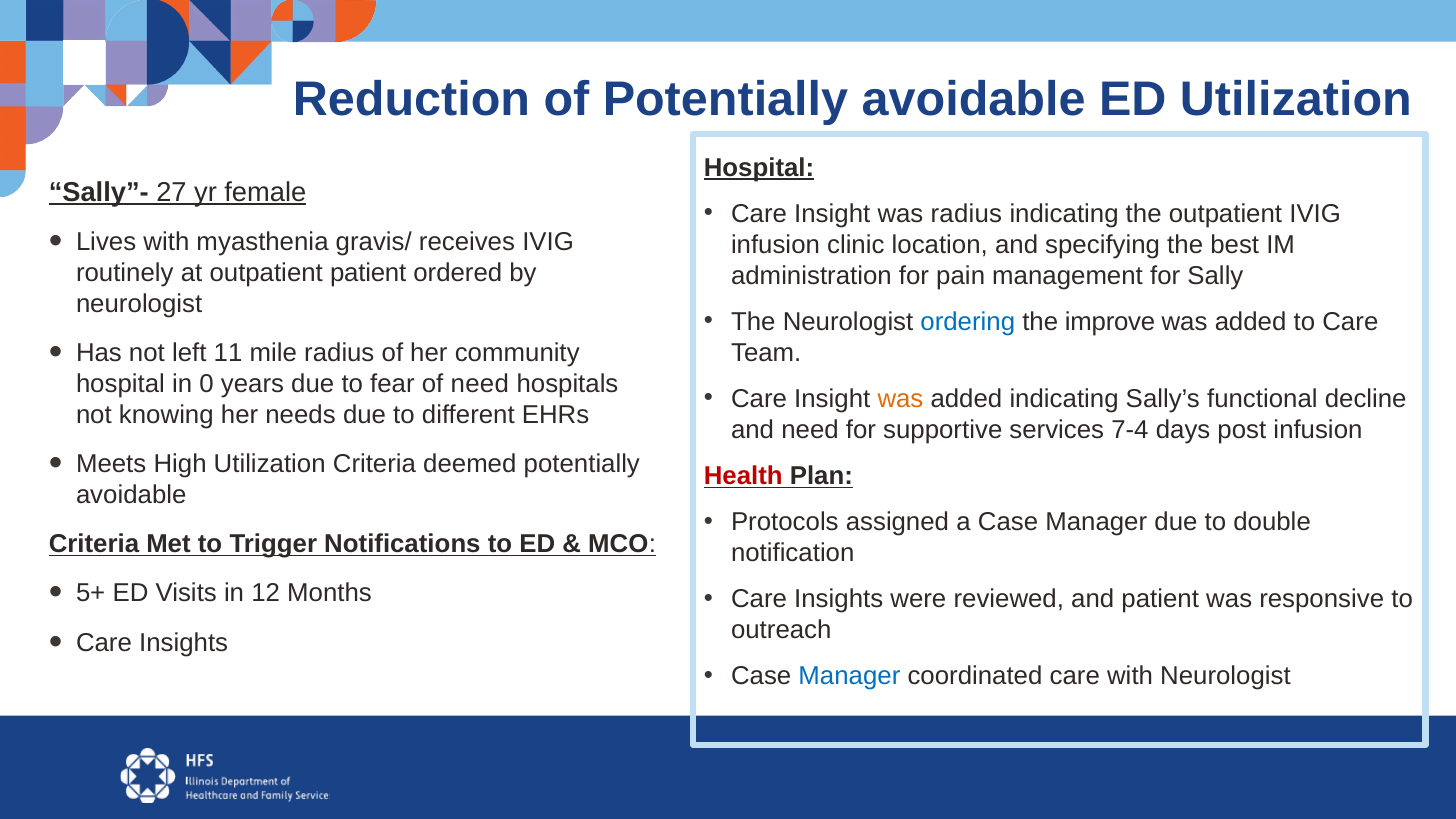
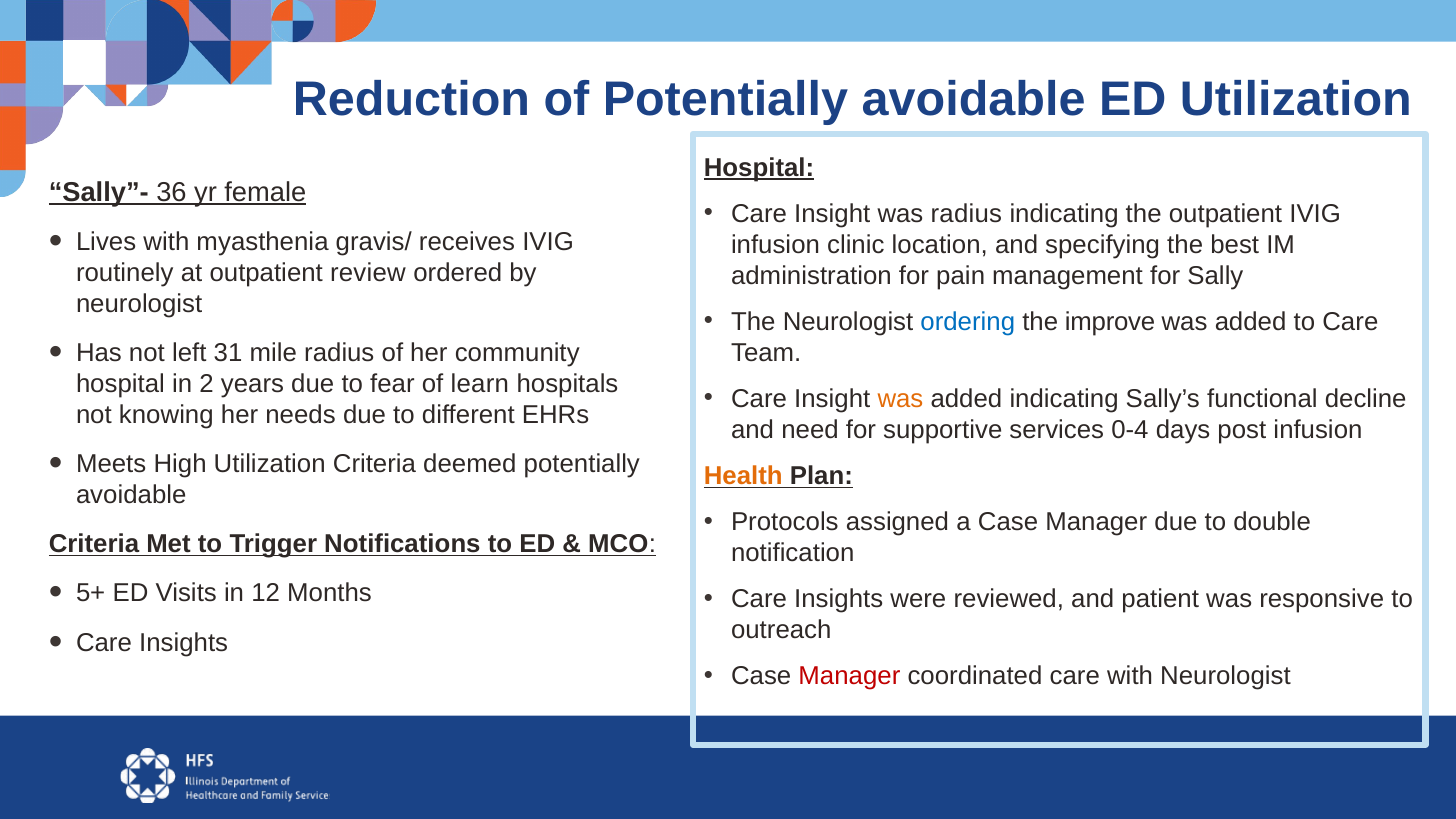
27: 27 -> 36
outpatient patient: patient -> review
11: 11 -> 31
0: 0 -> 2
of need: need -> learn
7-4: 7-4 -> 0-4
Health colour: red -> orange
Manager at (849, 676) colour: blue -> red
